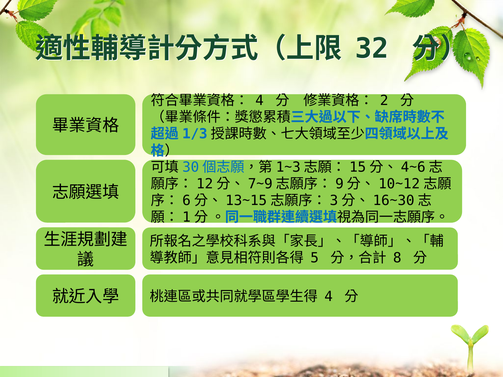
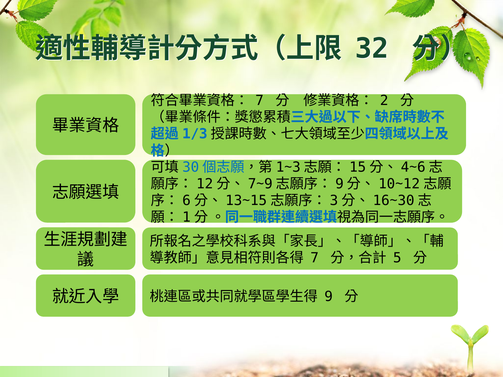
4 at (260, 101): 4 -> 7
5 at (315, 258): 5 -> 7
8: 8 -> 5
4 at (329, 297): 4 -> 9
